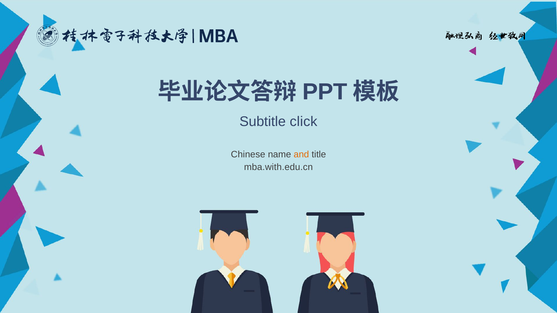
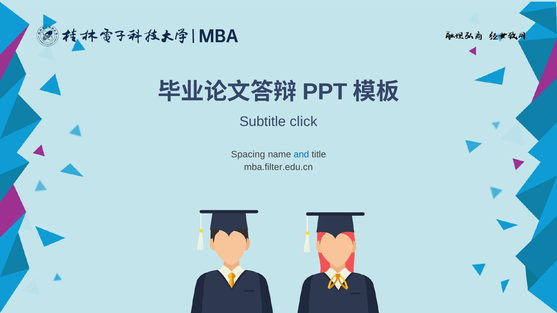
Chinese: Chinese -> Spacing
and colour: orange -> blue
mba.with.edu.cn: mba.with.edu.cn -> mba.filter.edu.cn
